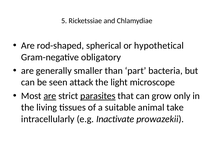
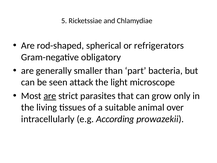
hypothetical: hypothetical -> refrigerators
parasites underline: present -> none
take: take -> over
Inactivate: Inactivate -> According
